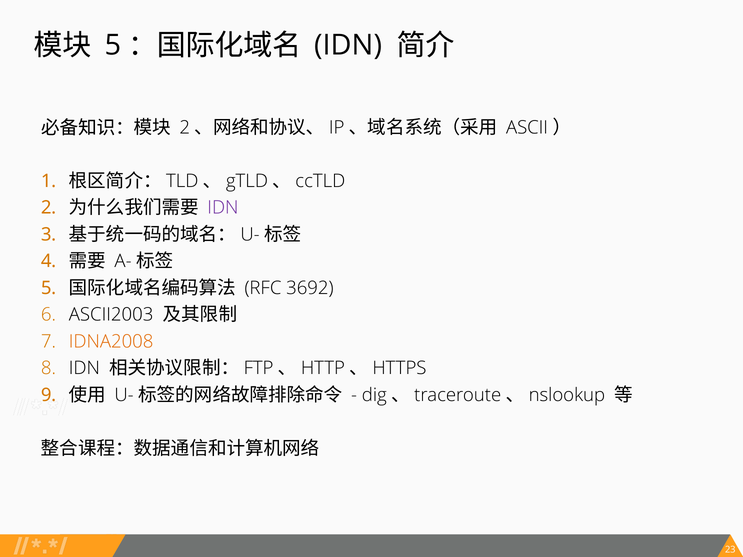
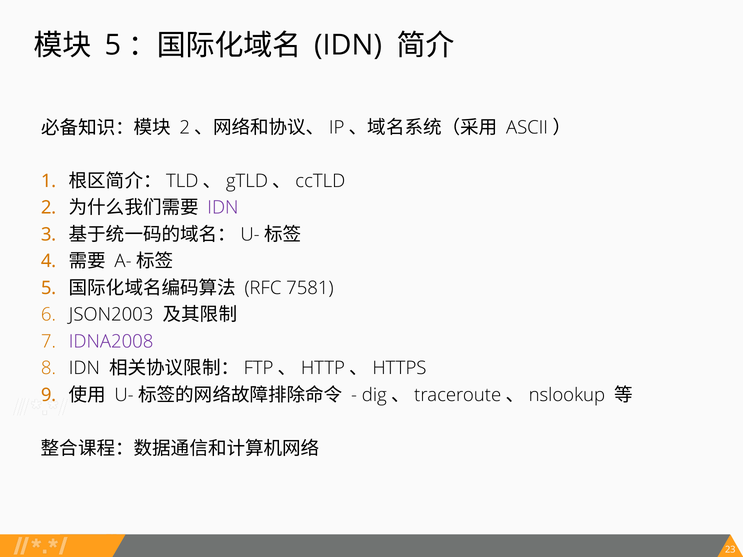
3692: 3692 -> 7581
ASCII2003: ASCII2003 -> JSON2003
IDNA2008 colour: orange -> purple
